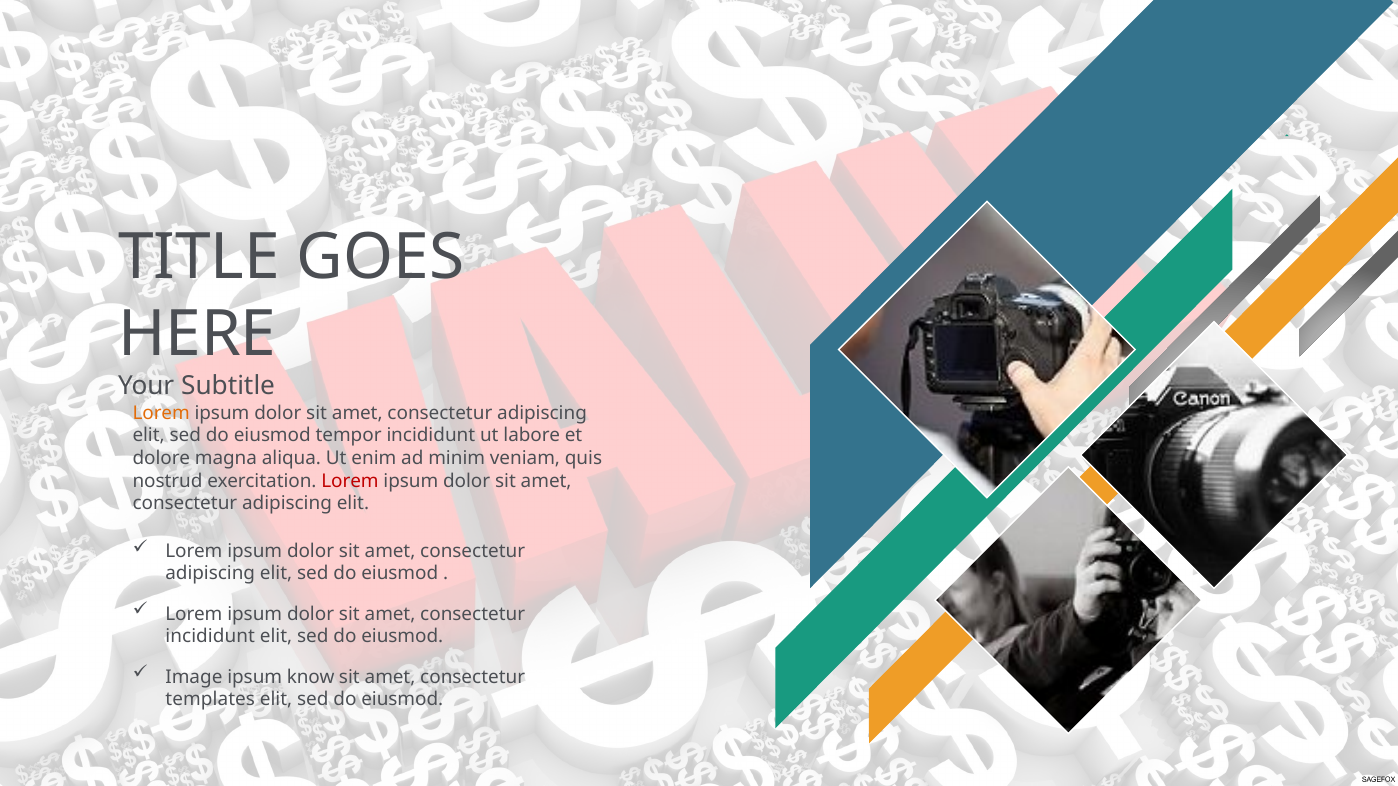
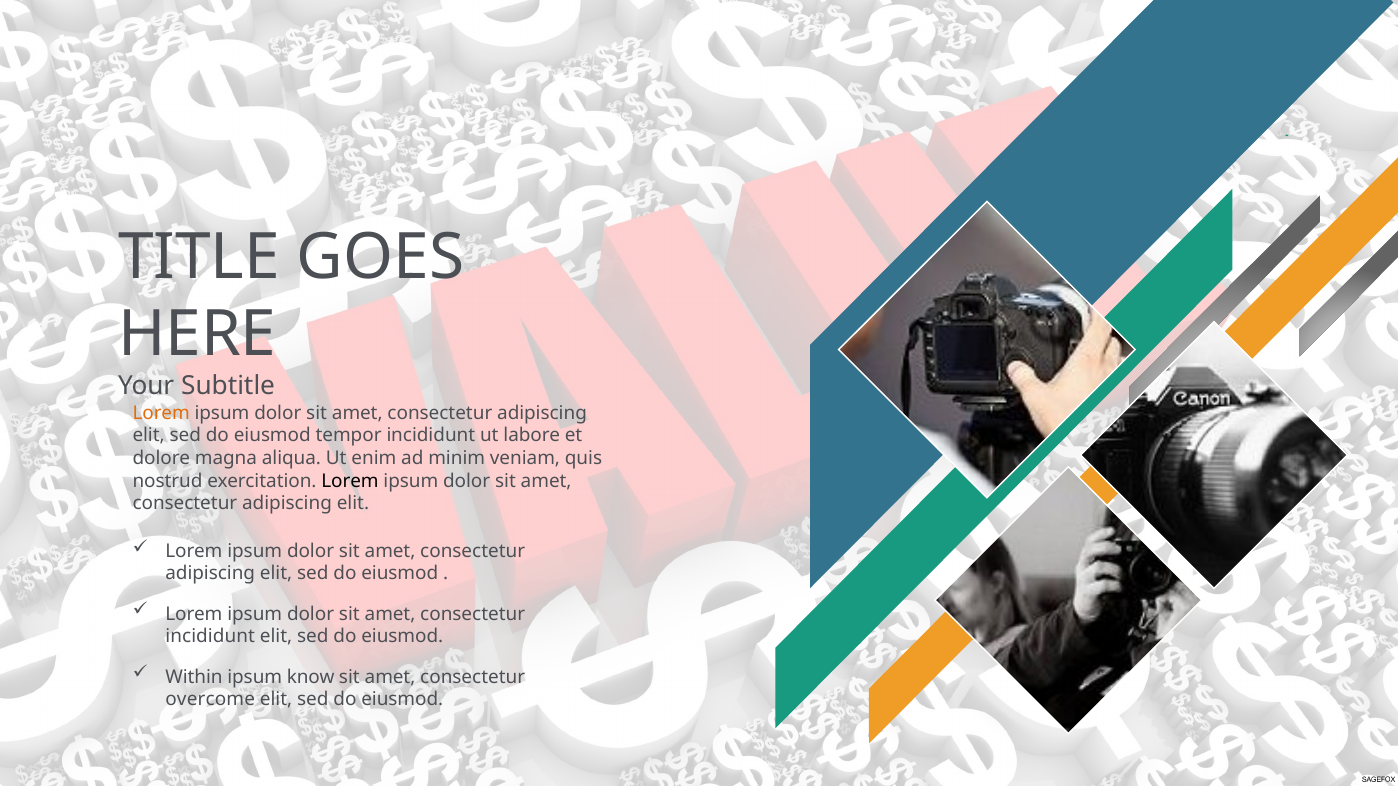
Lorem at (350, 481) colour: red -> black
Image: Image -> Within
templates: templates -> overcome
